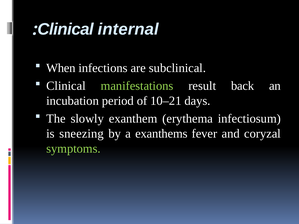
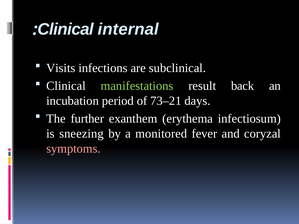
When: When -> Visits
10–21: 10–21 -> 73–21
slowly: slowly -> further
exanthems: exanthems -> monitored
symptoms colour: light green -> pink
